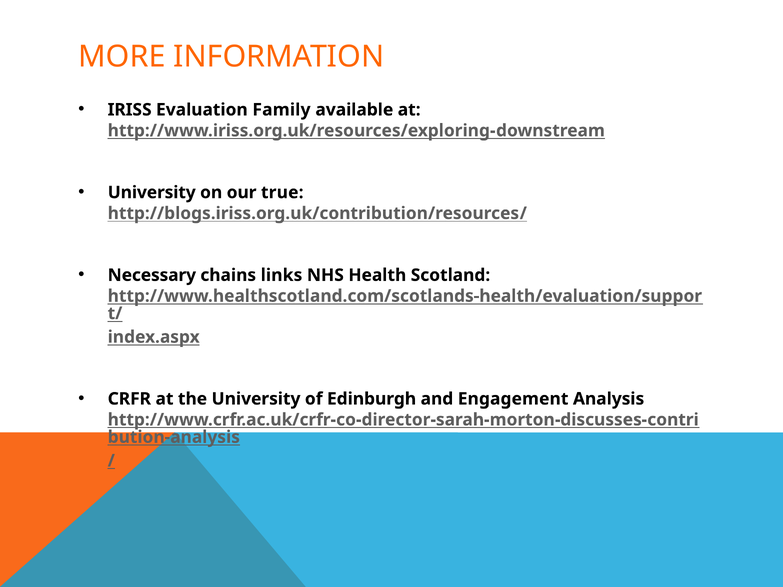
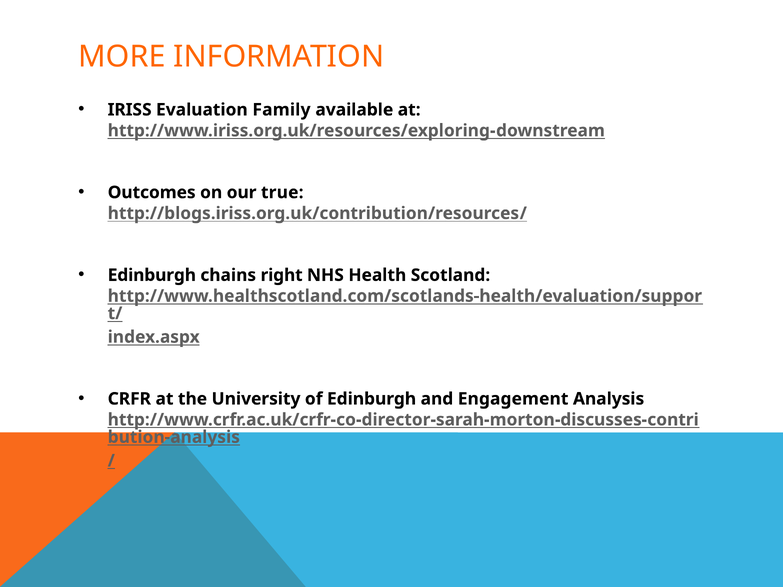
University at (152, 193): University -> Outcomes
Necessary at (152, 275): Necessary -> Edinburgh
links: links -> right
